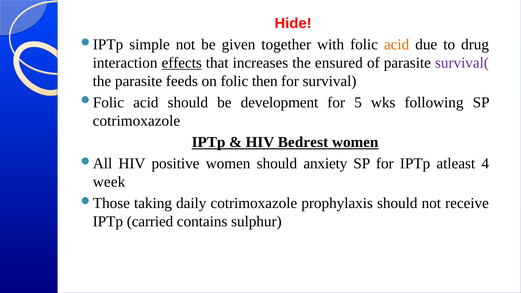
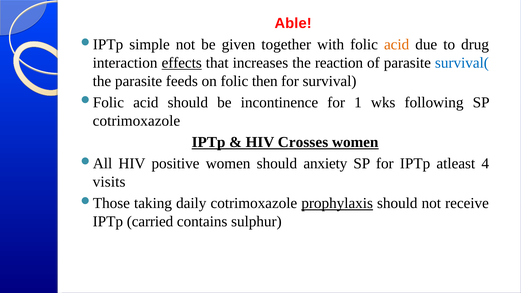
Hide: Hide -> Able
ensured: ensured -> reaction
survival( colour: purple -> blue
development: development -> incontinence
5: 5 -> 1
Bedrest: Bedrest -> Crosses
week: week -> visits
prophylaxis underline: none -> present
